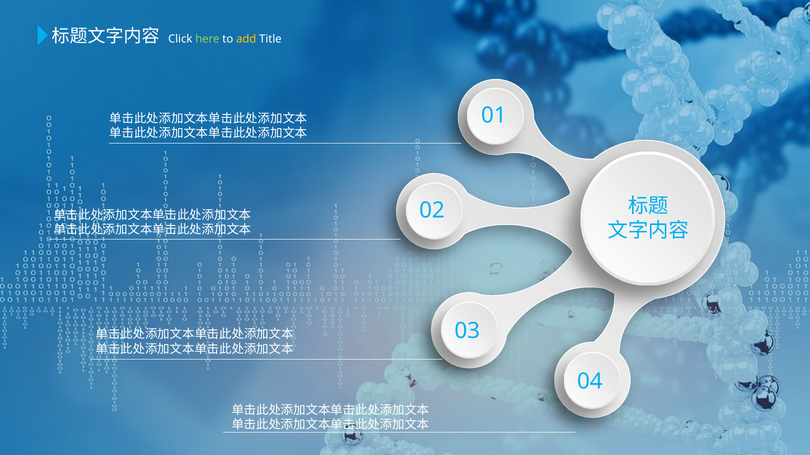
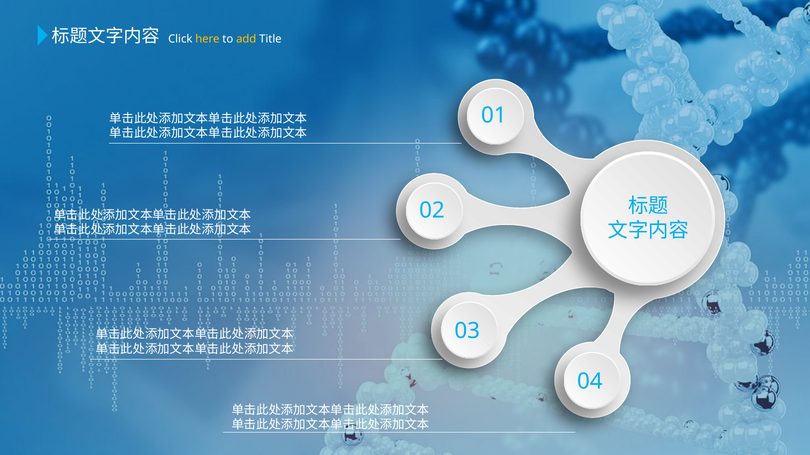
here colour: light green -> yellow
